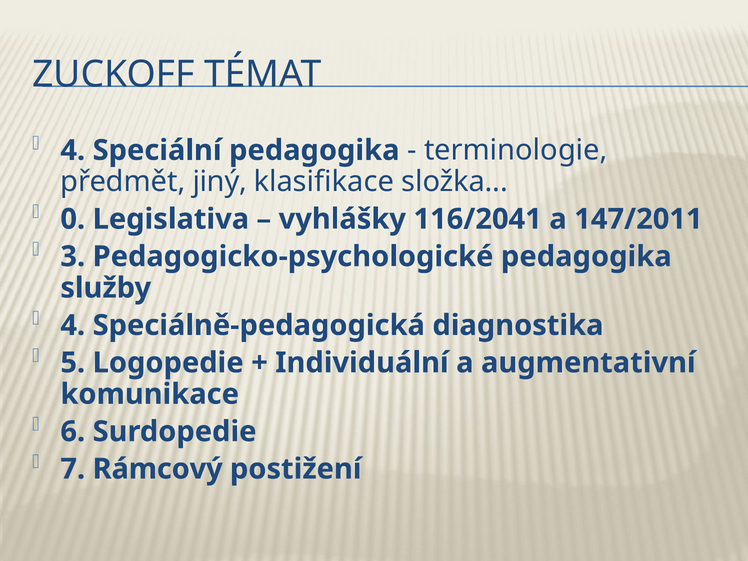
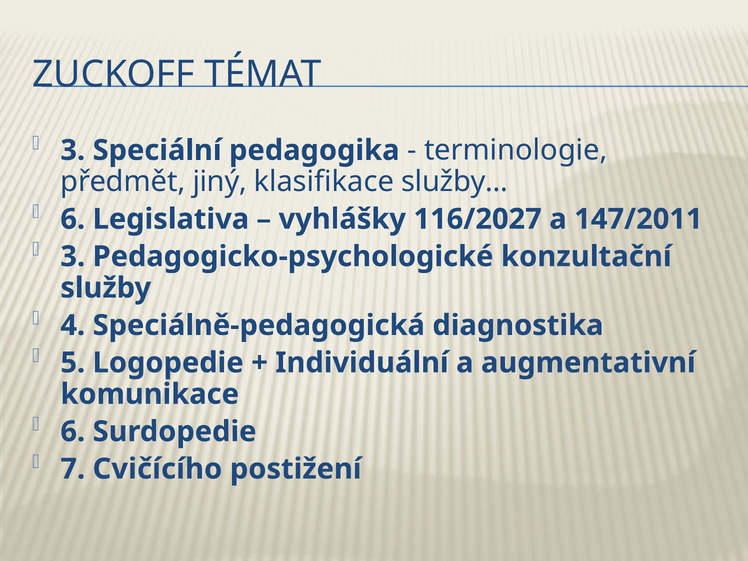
4 at (73, 150): 4 -> 3
klasifikace složka: složka -> služby
0 at (73, 219): 0 -> 6
116/2041: 116/2041 -> 116/2027
Pedagogicko-psychologické pedagogika: pedagogika -> konzultační
Rámcový: Rámcový -> Cvičícího
